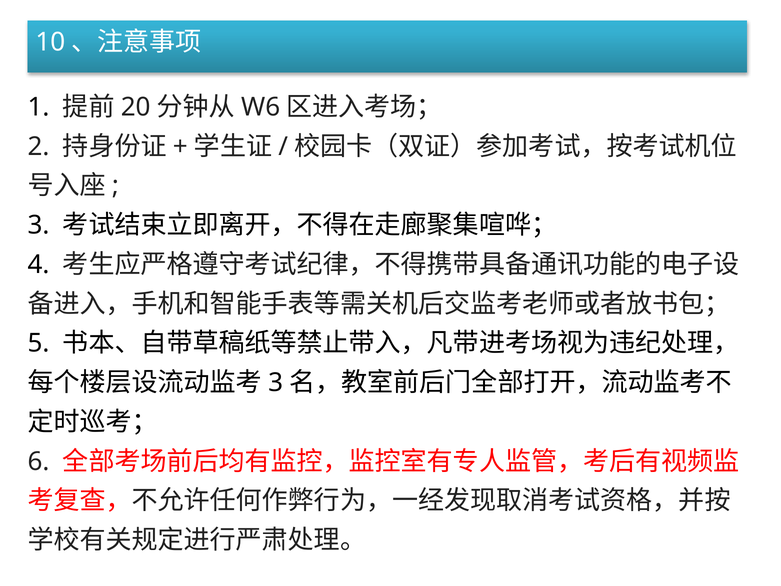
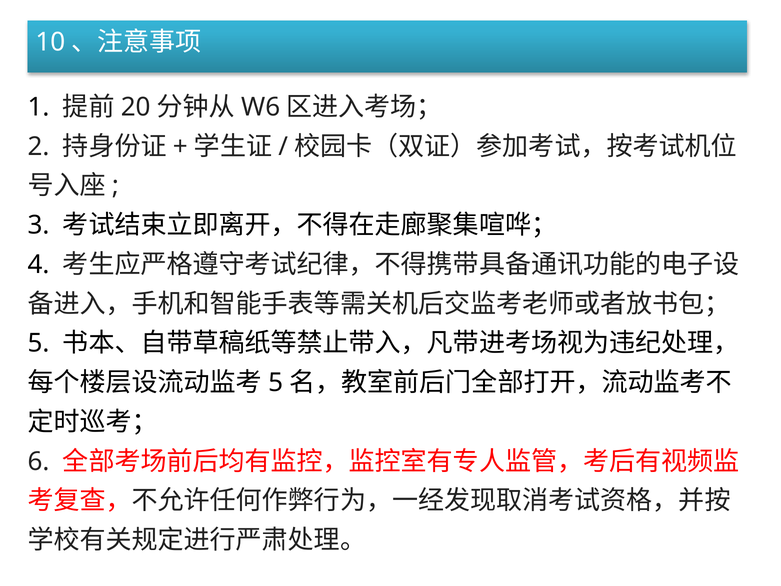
3 at (276, 383): 3 -> 5
